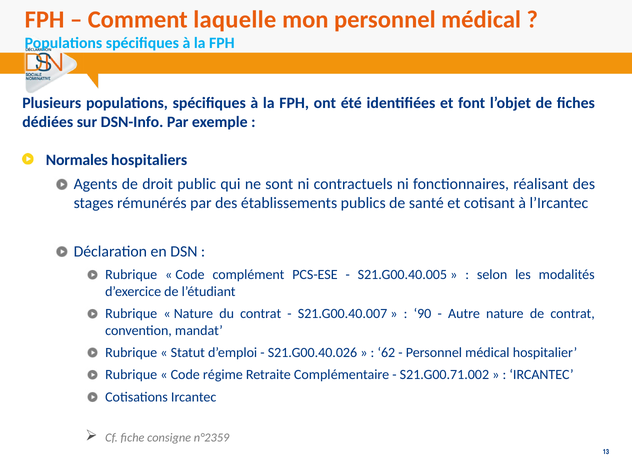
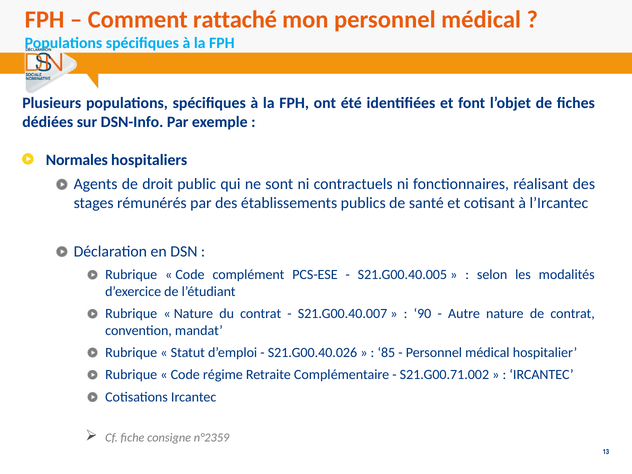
laquelle: laquelle -> rattaché
62: 62 -> 85
